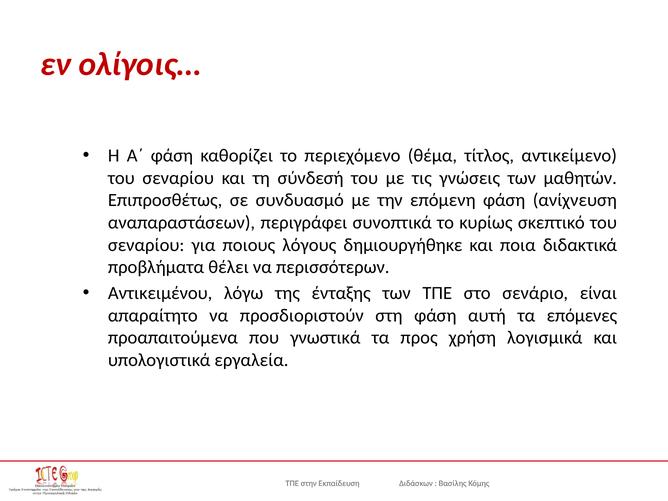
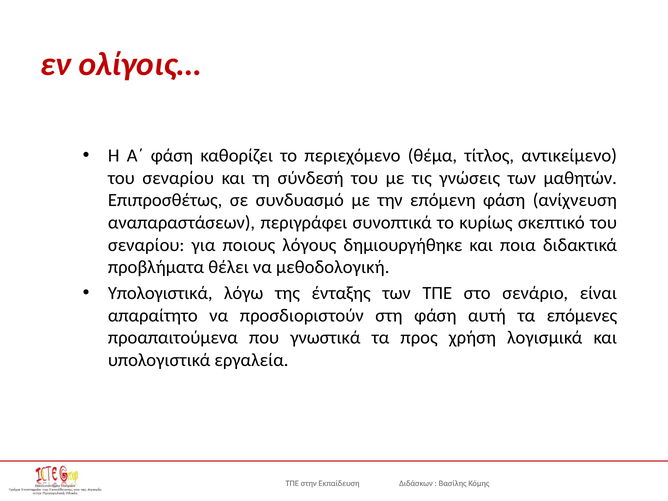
περισσότερων: περισσότερων -> μεθοδολογική
Αντικειμένου at (160, 293): Αντικειμένου -> Υπολογιστικά
